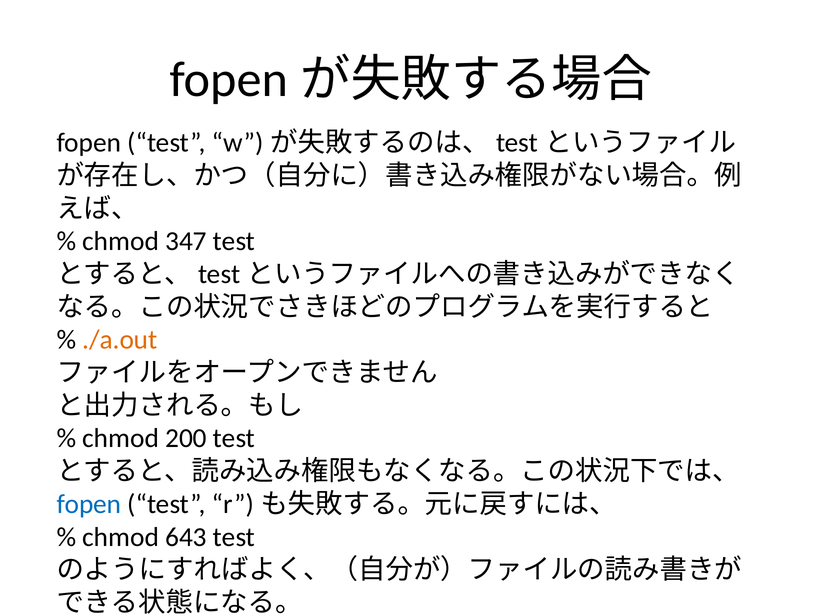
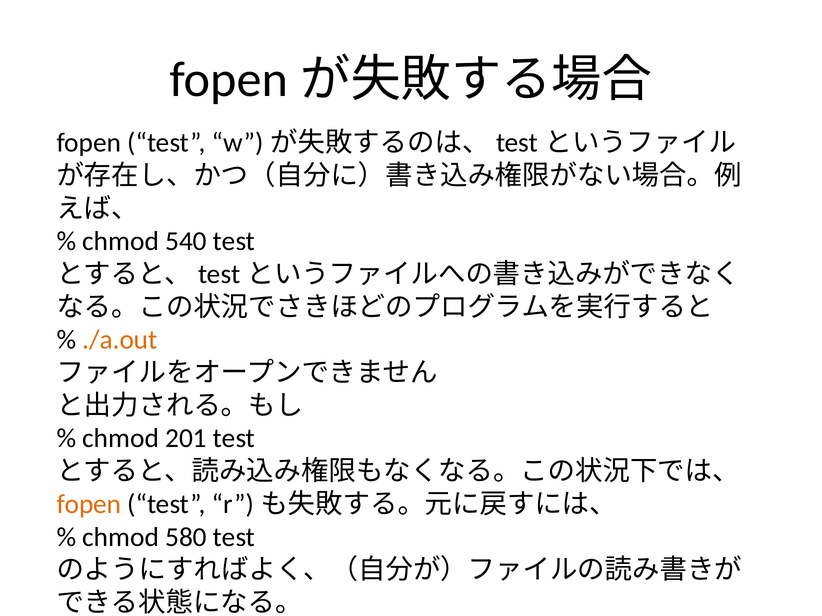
347: 347 -> 540
200: 200 -> 201
fopen at (89, 505) colour: blue -> orange
643: 643 -> 580
